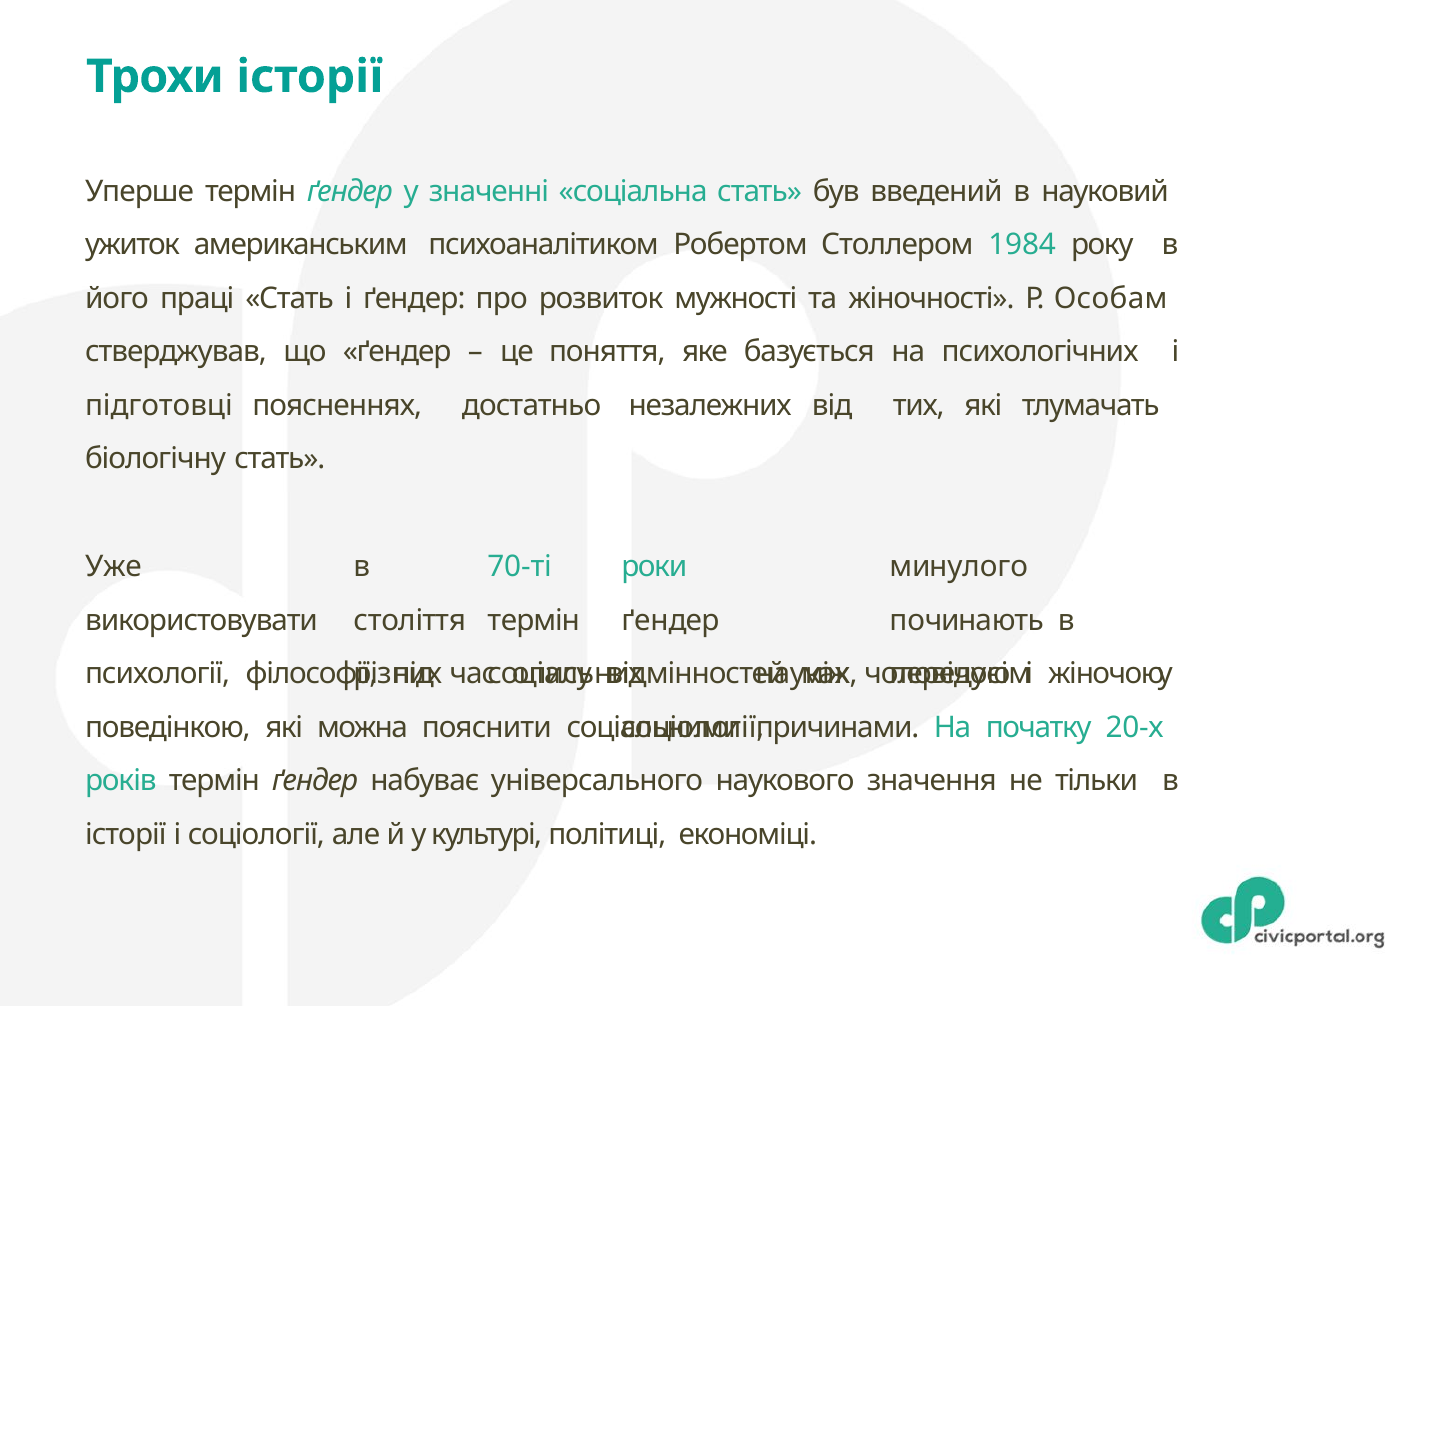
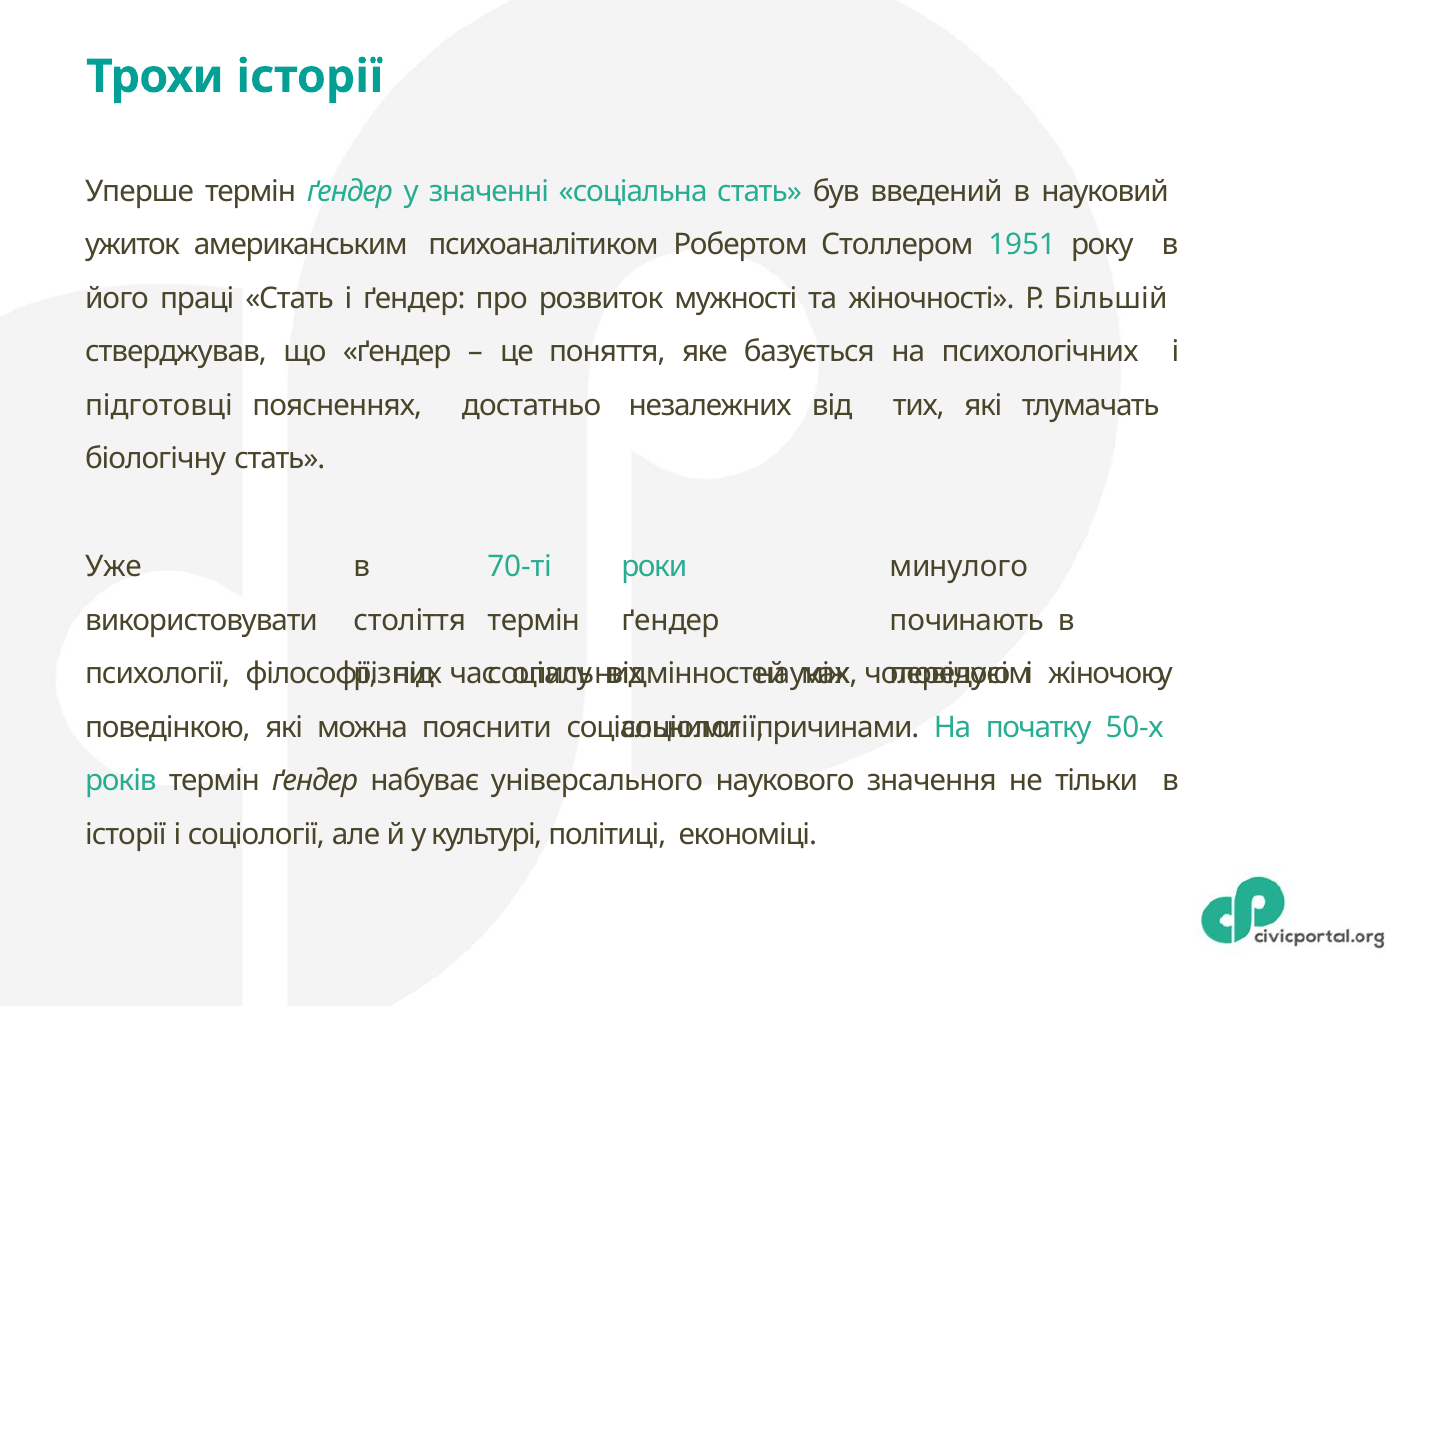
1984: 1984 -> 1951
Особам: Особам -> Більшій
20-х: 20-х -> 50-х
